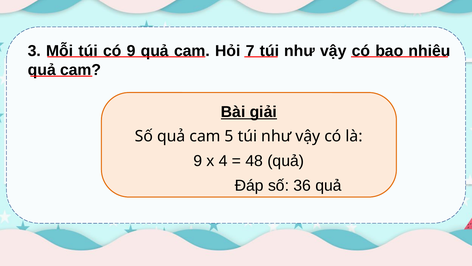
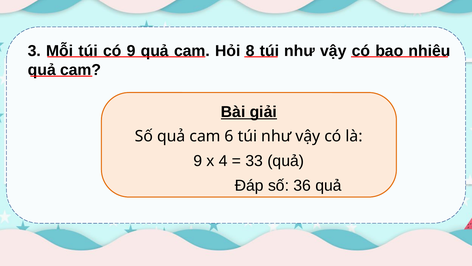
7: 7 -> 8
5: 5 -> 6
48: 48 -> 33
